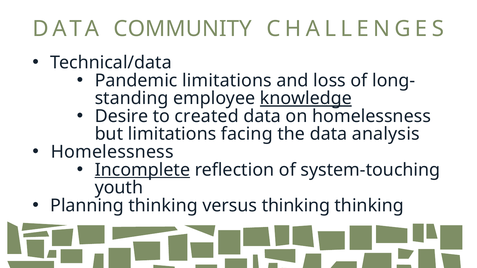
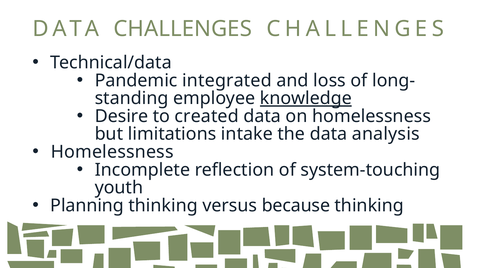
DATA COMMUNITY: COMMUNITY -> CHALLENGES
Pandemic limitations: limitations -> integrated
facing: facing -> intake
Incomplete underline: present -> none
versus thinking: thinking -> because
